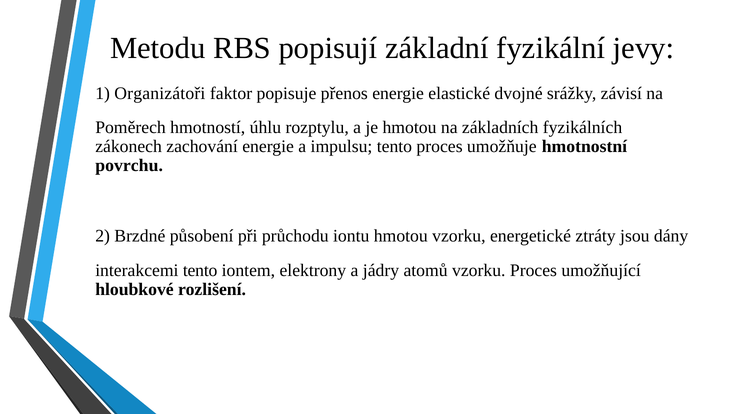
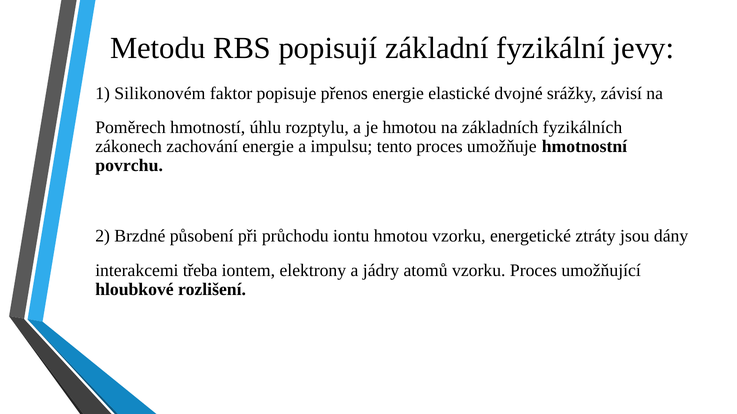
Organizátoři: Organizátoři -> Silikonovém
interakcemi tento: tento -> třeba
